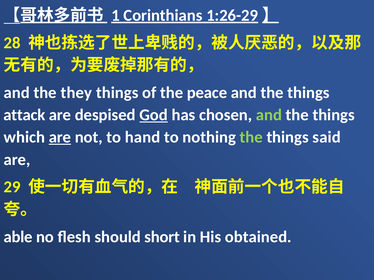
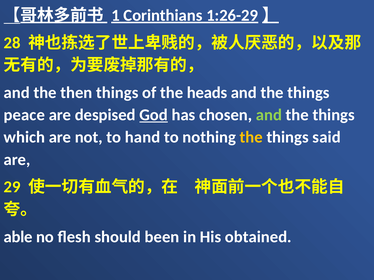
they: they -> then
peace: peace -> heads
attack: attack -> peace
are at (60, 137) underline: present -> none
the at (251, 137) colour: light green -> yellow
short: short -> been
